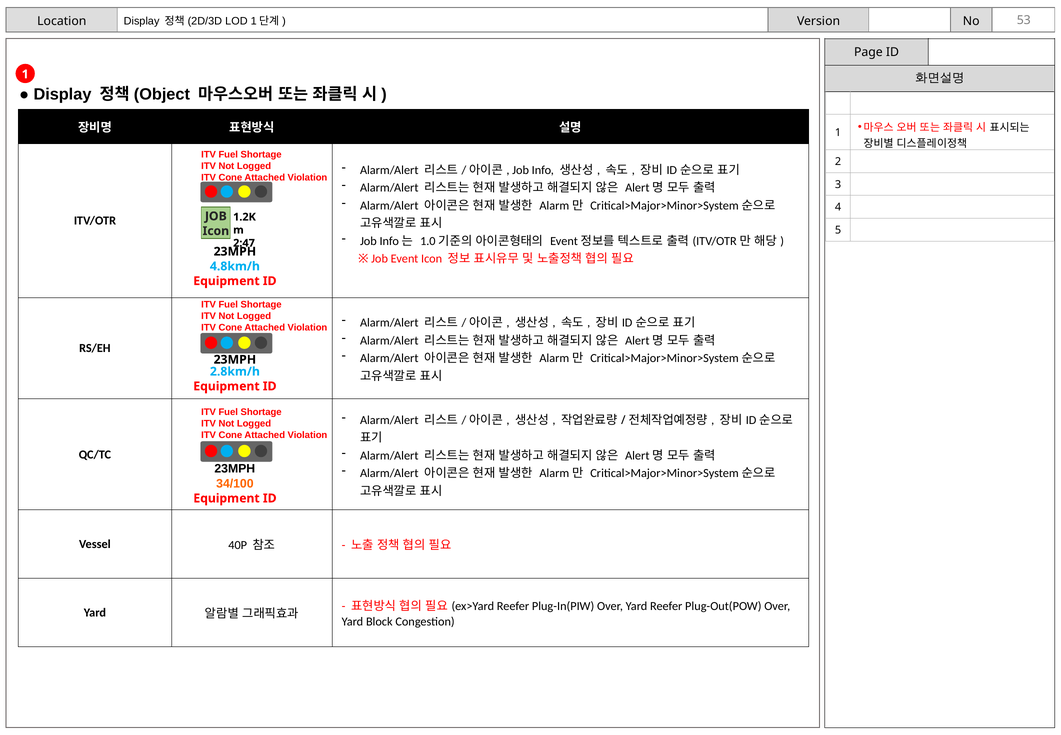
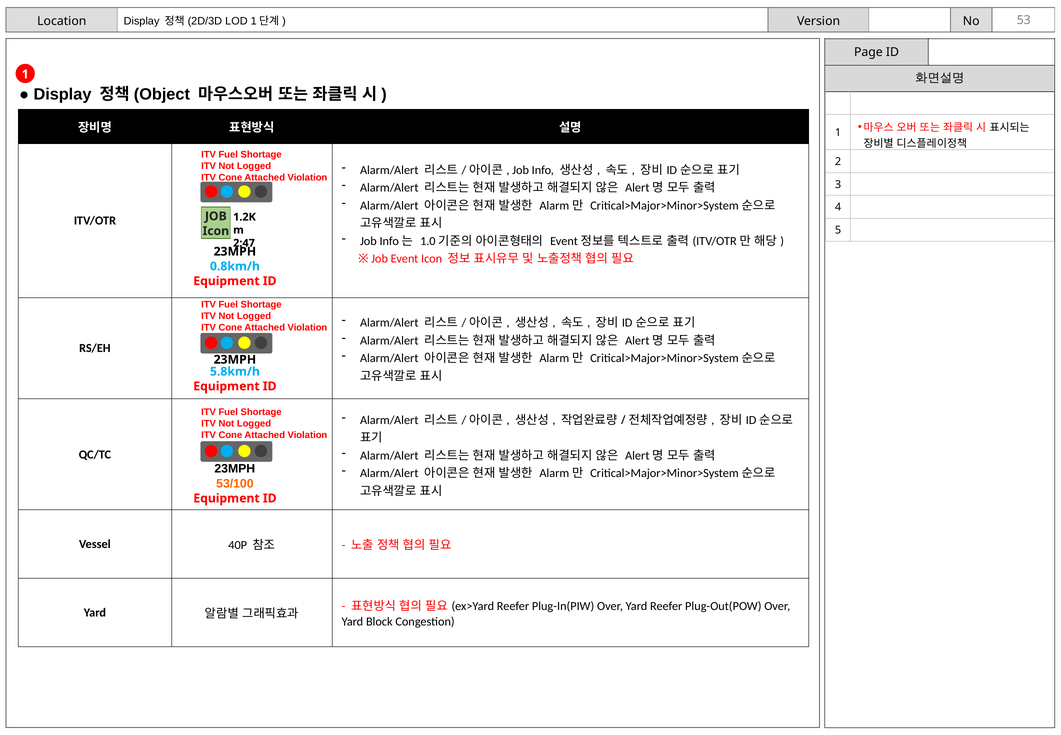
4.8km/h: 4.8km/h -> 0.8km/h
2.8km/h: 2.8km/h -> 5.8km/h
34/100: 34/100 -> 53/100
